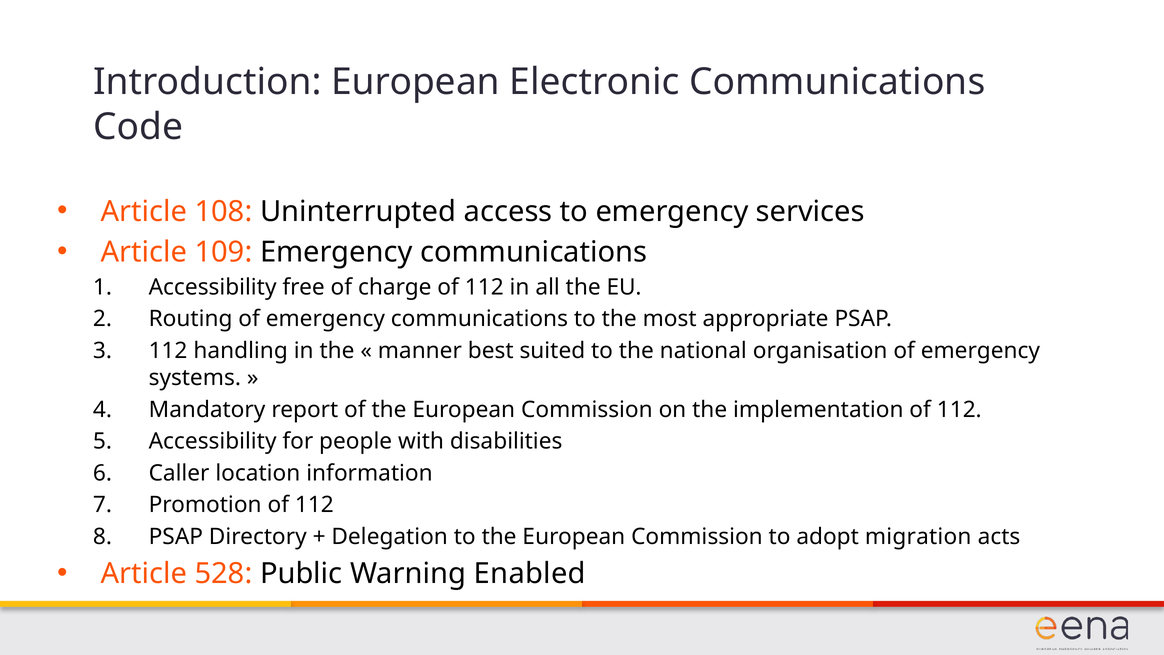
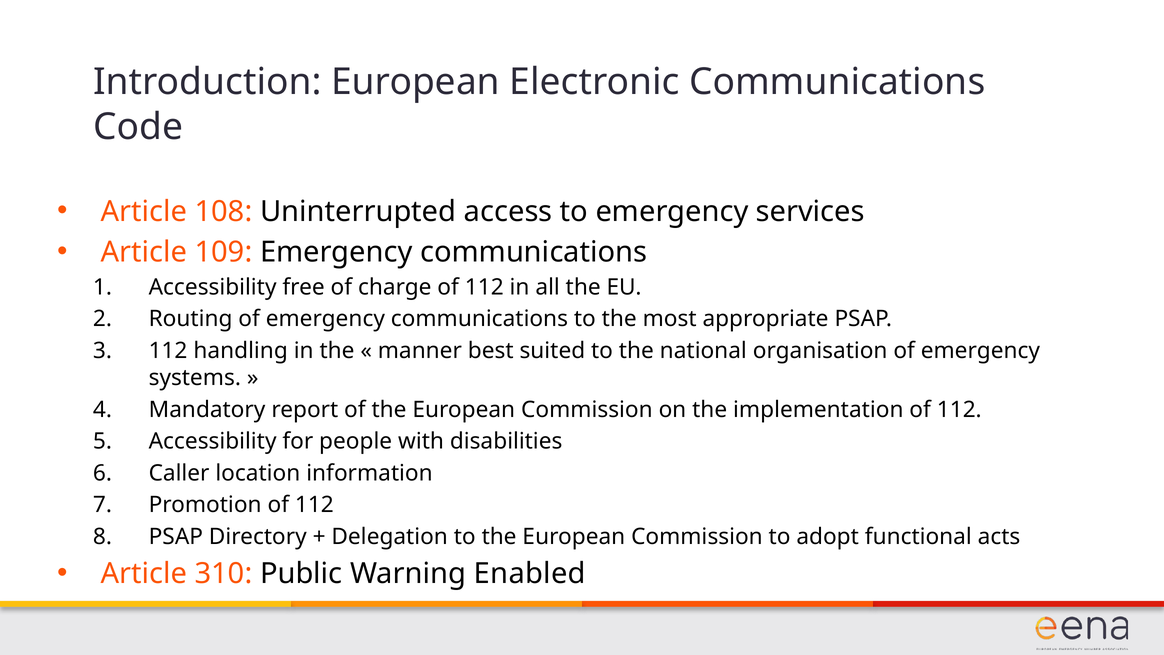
migration: migration -> functional
528: 528 -> 310
